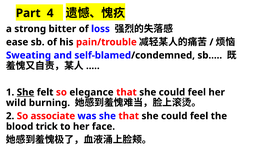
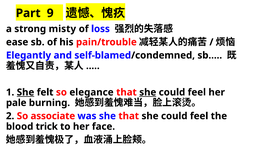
4: 4 -> 9
bitter: bitter -> misty
Sweating: Sweating -> Elegantly
she at (148, 92) underline: none -> present
wild: wild -> pale
